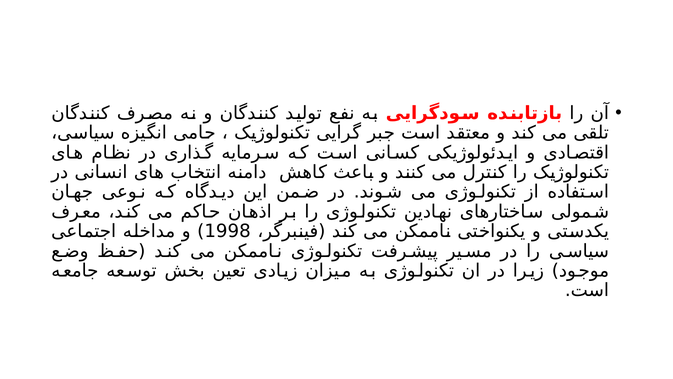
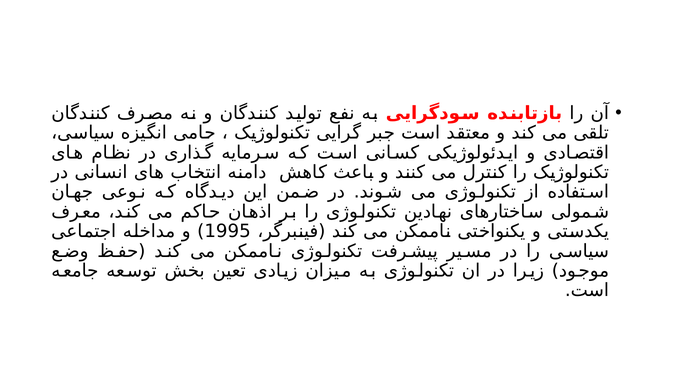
1998: 1998 -> 1995
